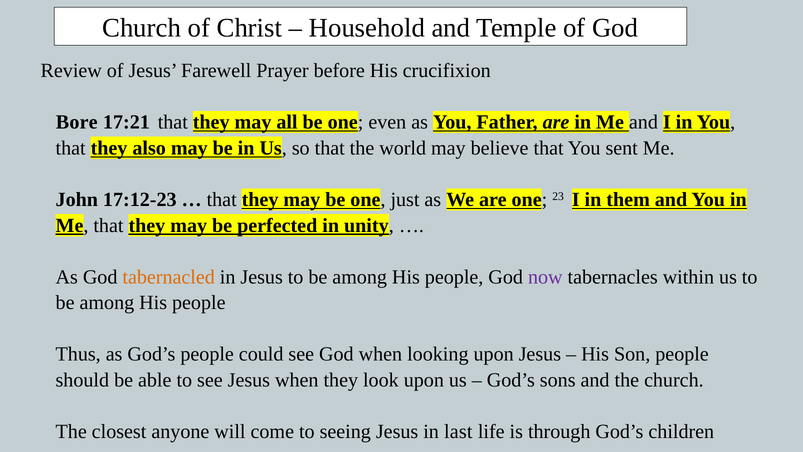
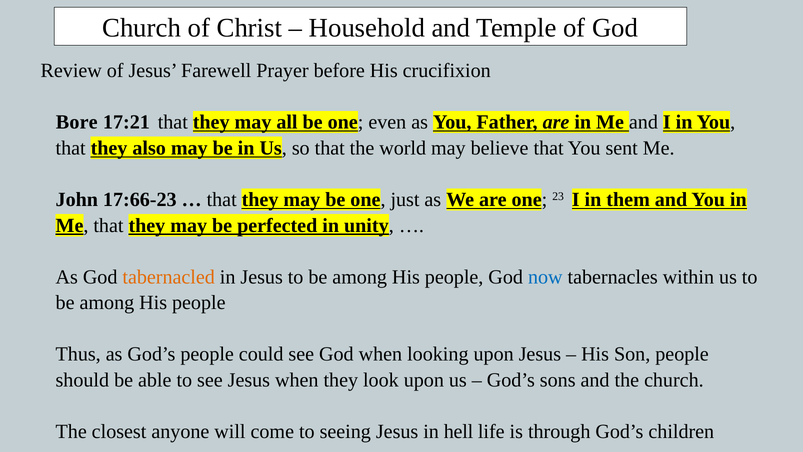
17:12-23: 17:12-23 -> 17:66-23
now colour: purple -> blue
last: last -> hell
